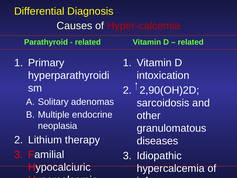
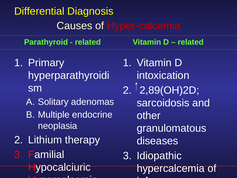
2,90(OH)2D: 2,90(OH)2D -> 2,89(OH)2D
